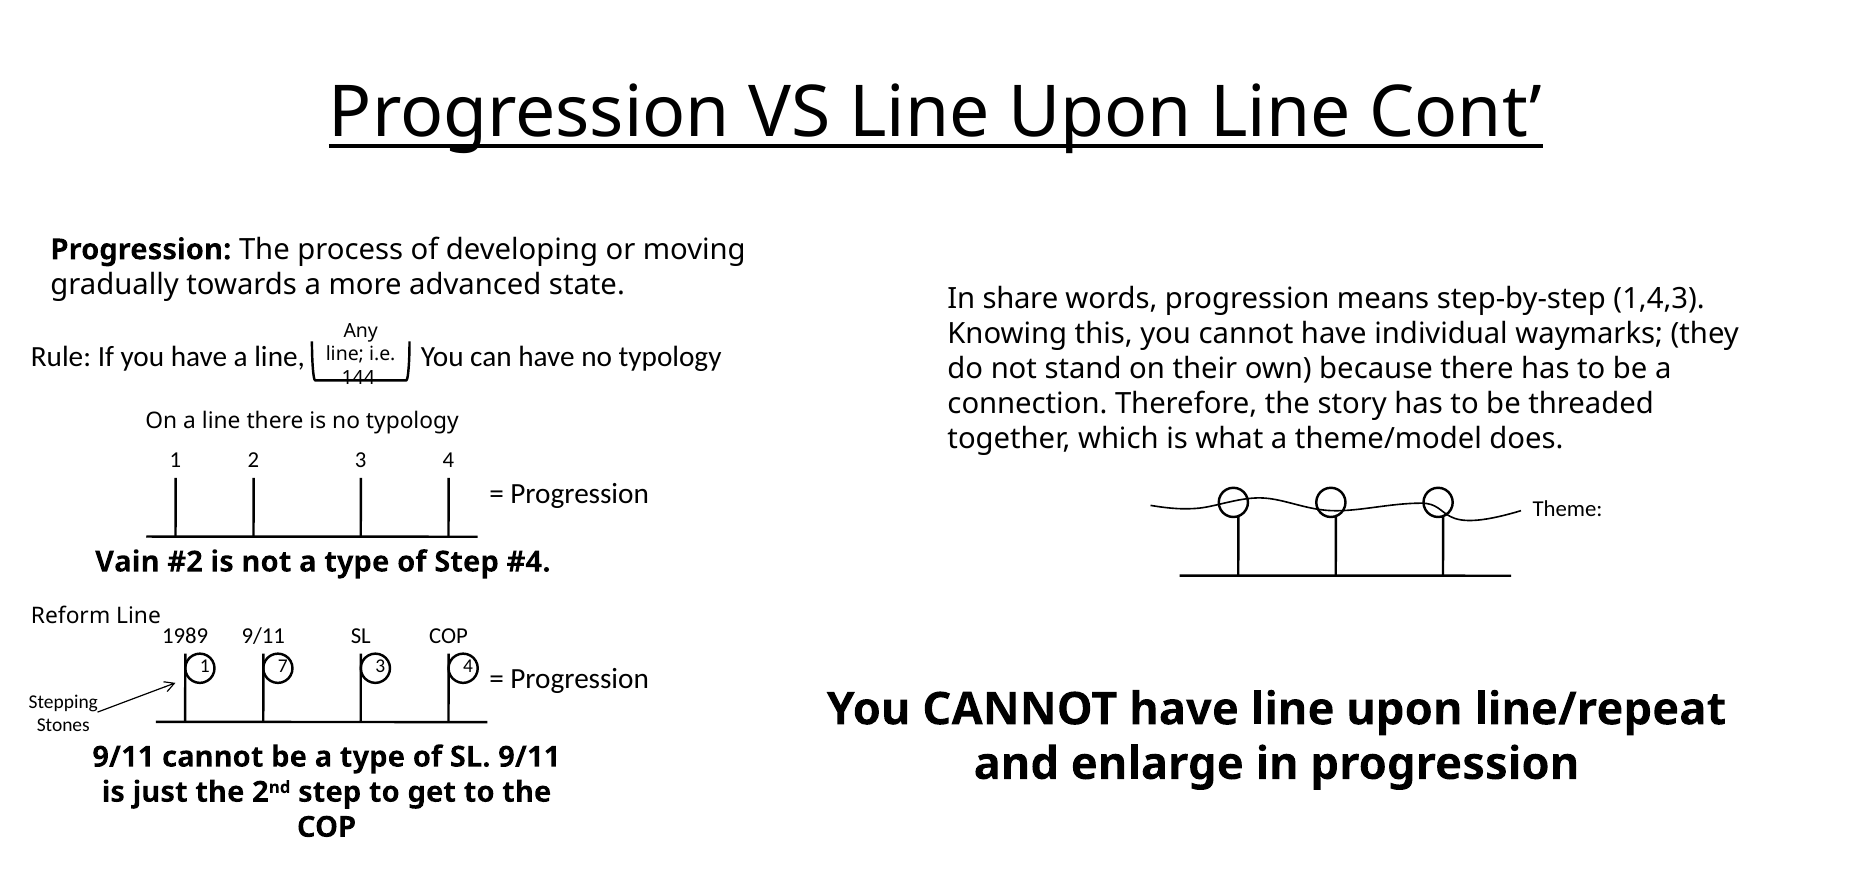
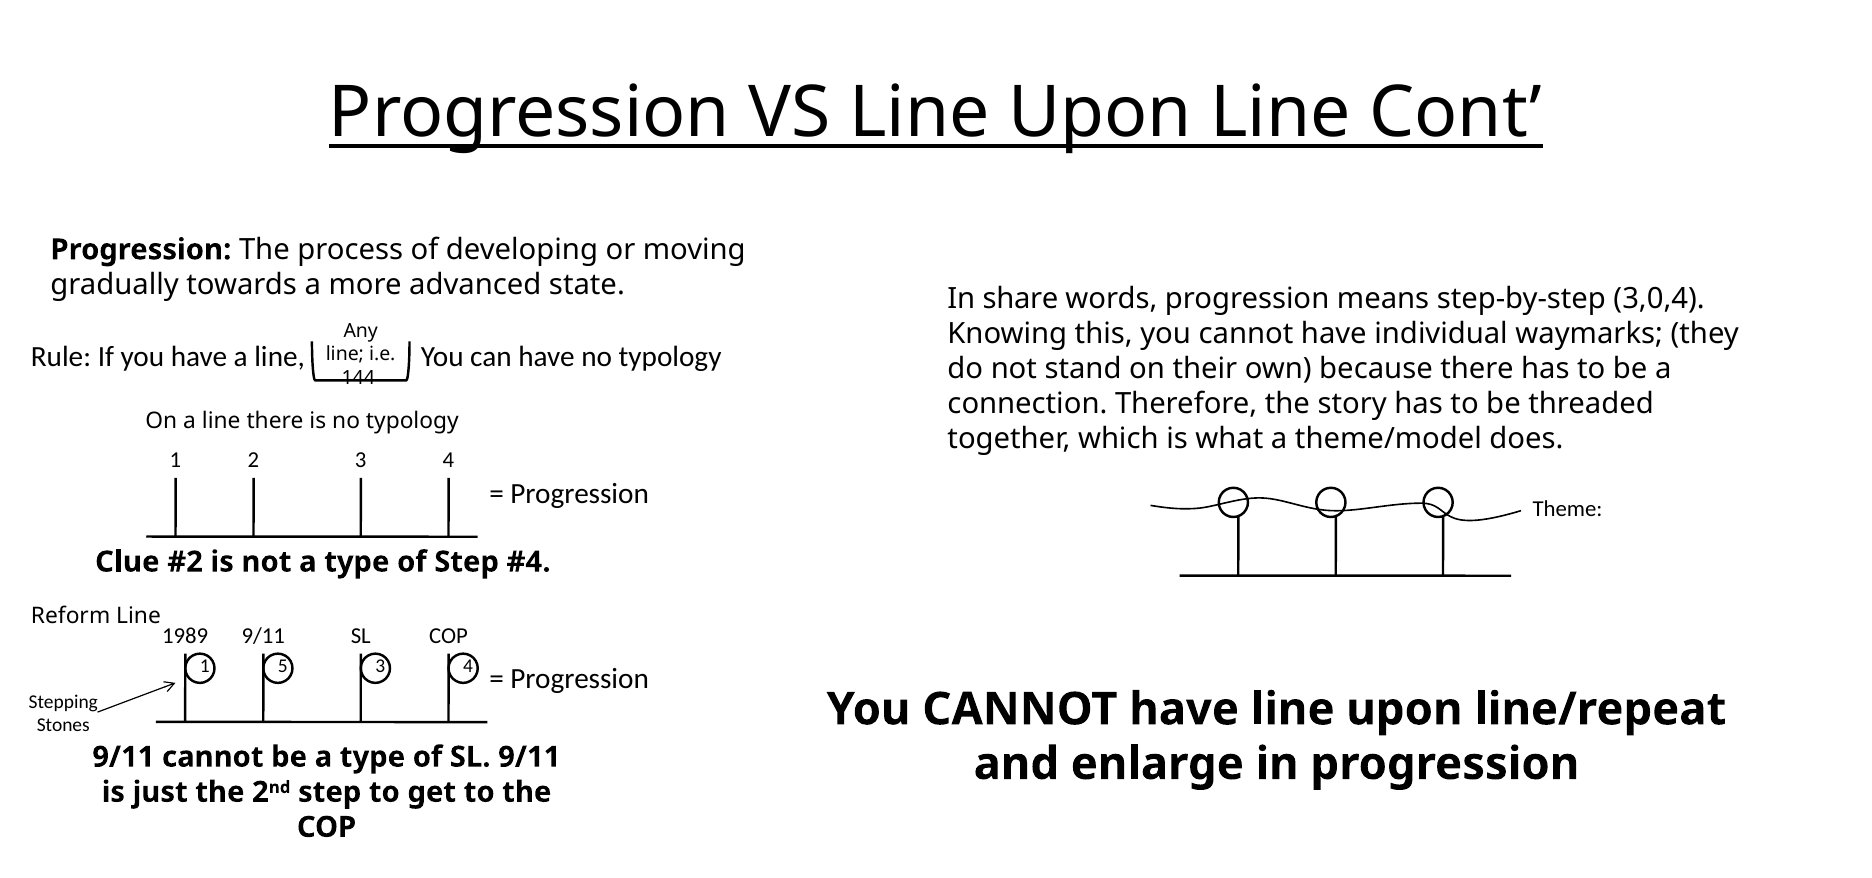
1,4,3: 1,4,3 -> 3,0,4
Vain: Vain -> Clue
7: 7 -> 5
